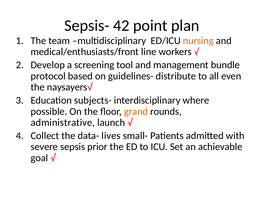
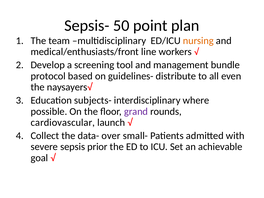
42: 42 -> 50
grand colour: orange -> purple
administrative: administrative -> cardiovascular
lives: lives -> over
